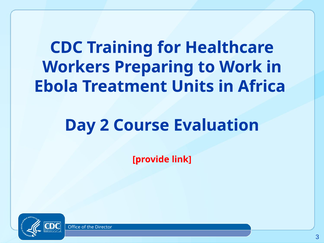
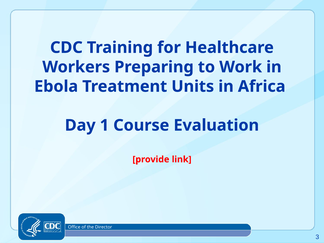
2: 2 -> 1
